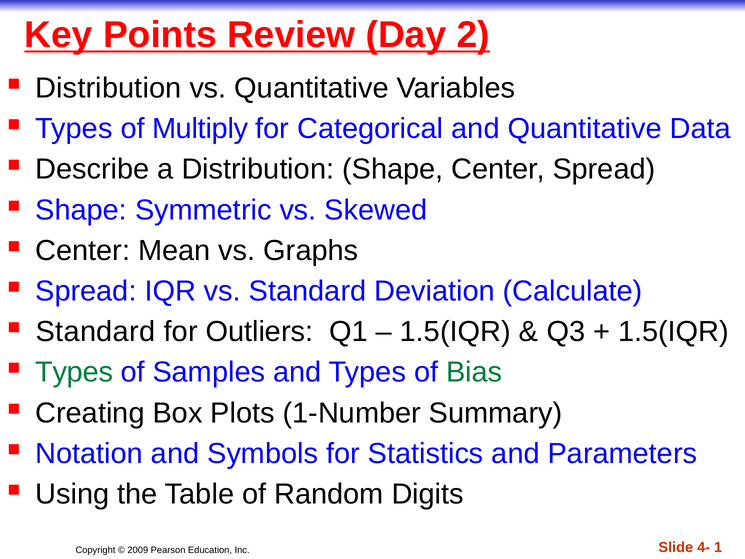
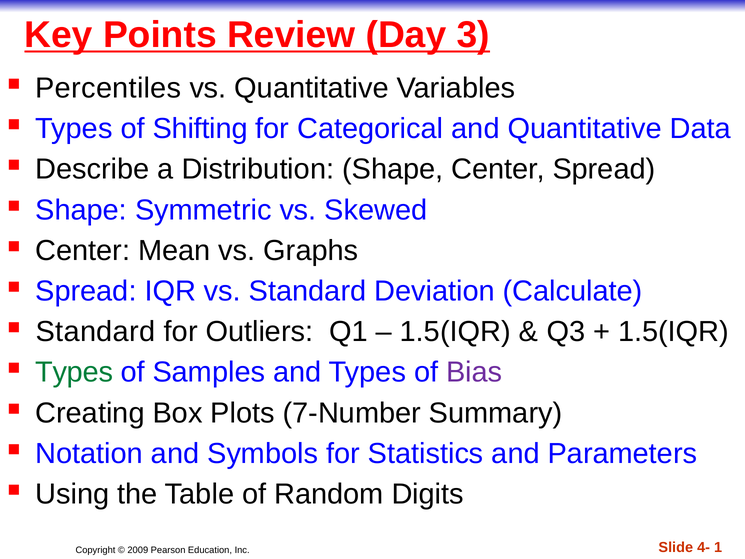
2: 2 -> 3
Distribution at (108, 88): Distribution -> Percentiles
Multiply: Multiply -> Shifting
Bias colour: green -> purple
1-Number: 1-Number -> 7-Number
